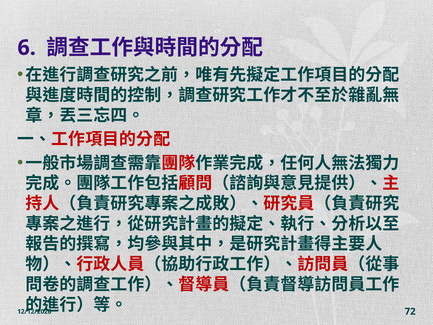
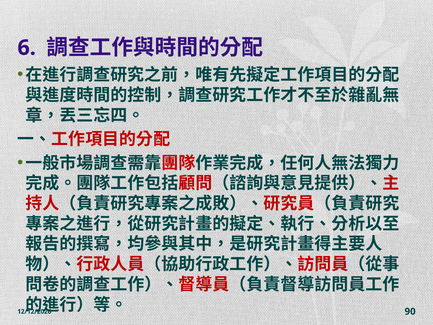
72: 72 -> 90
